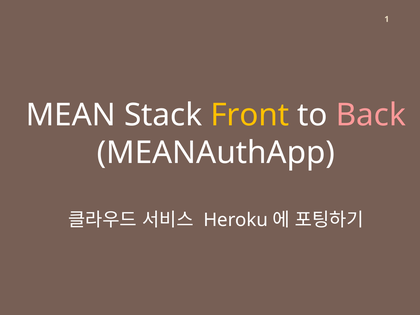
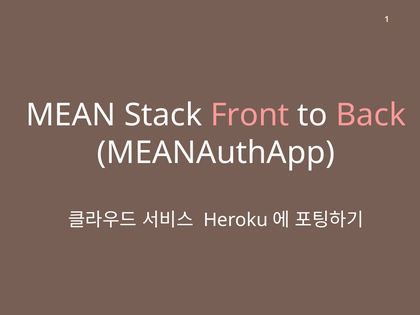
Front colour: yellow -> pink
